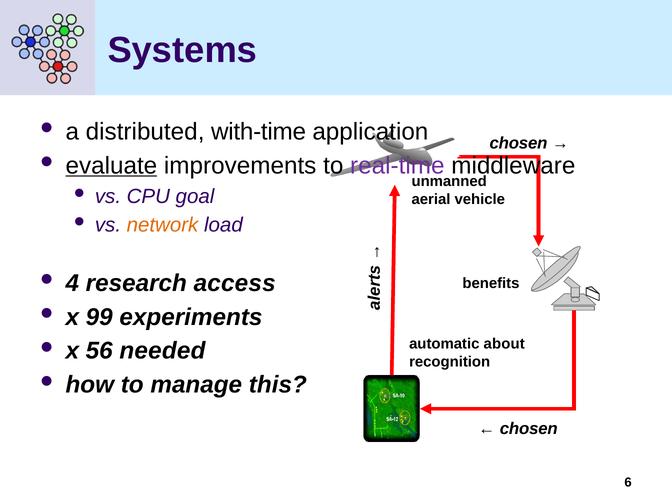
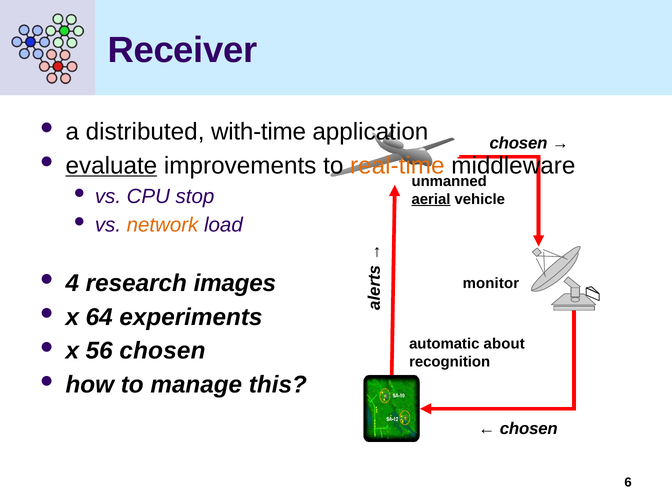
Systems: Systems -> Receiver
real-time colour: purple -> orange
goal: goal -> stop
aerial underline: none -> present
access: access -> images
benefits: benefits -> monitor
99: 99 -> 64
56 needed: needed -> chosen
